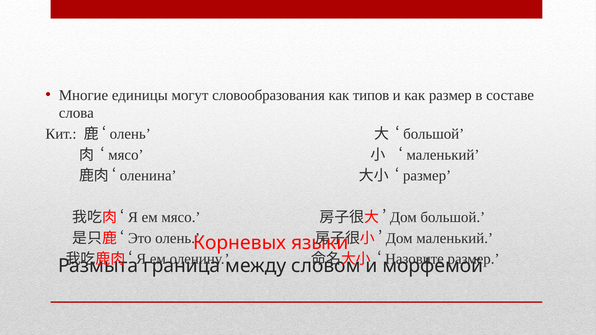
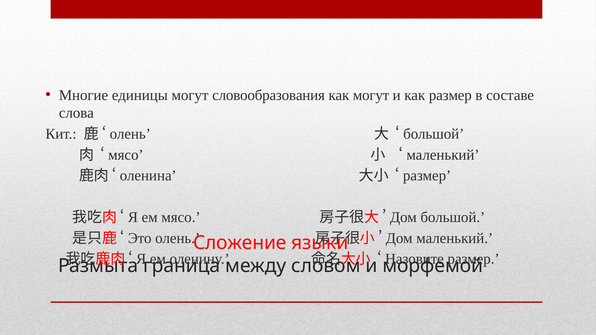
как типов: типов -> могут
Корневых: Корневых -> Сложение
